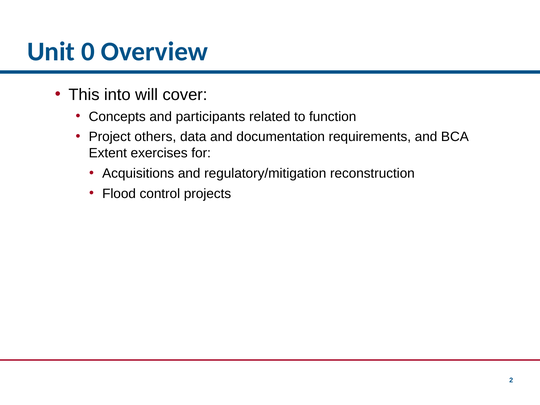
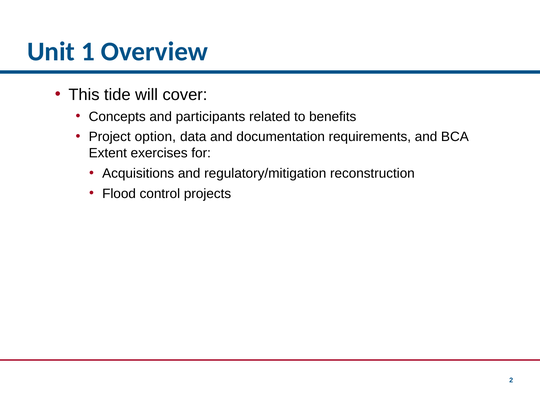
0: 0 -> 1
into: into -> tide
function: function -> benefits
others: others -> option
